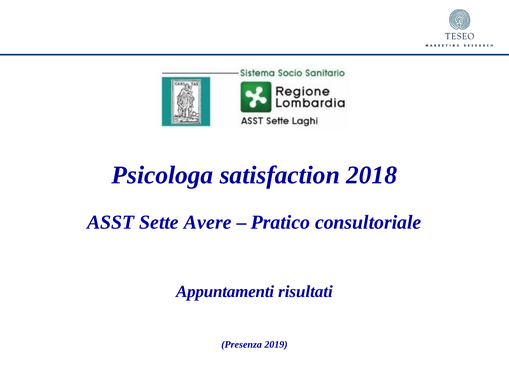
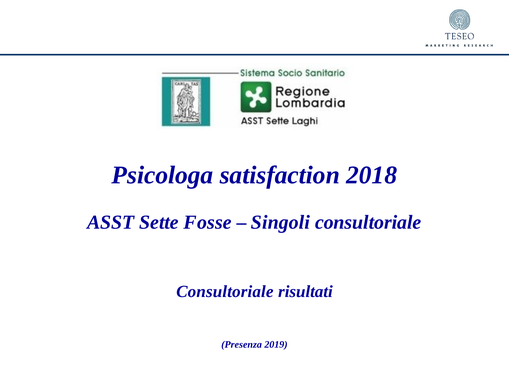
Avere: Avere -> Fosse
Pratico: Pratico -> Singoli
Appuntamenti at (225, 291): Appuntamenti -> Consultoriale
